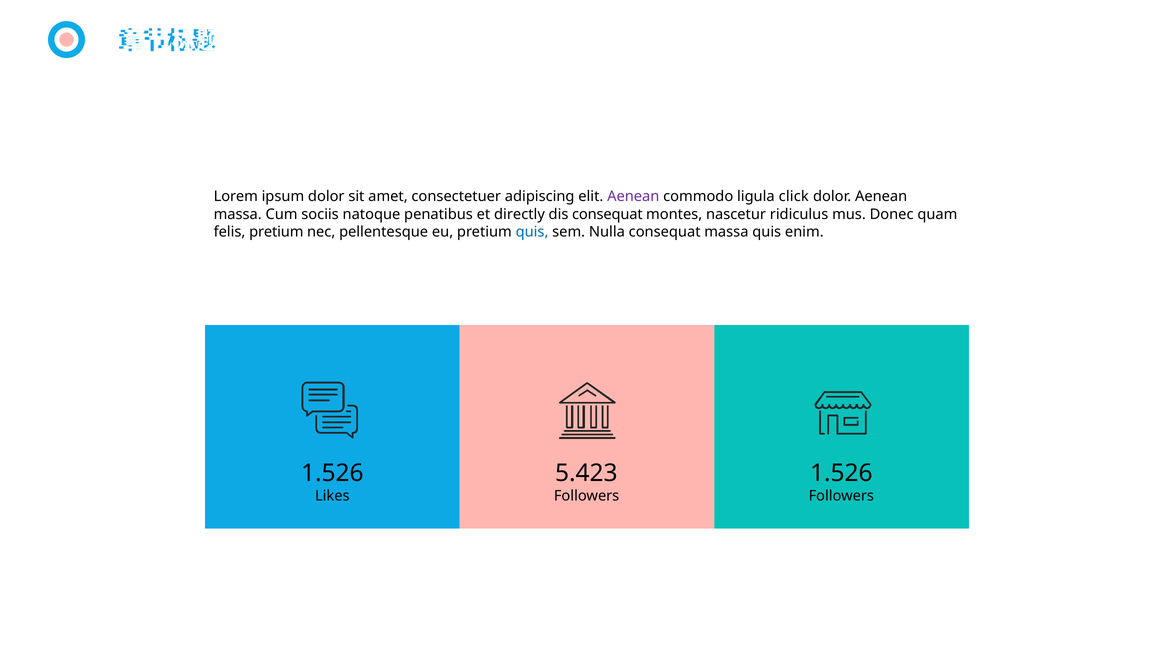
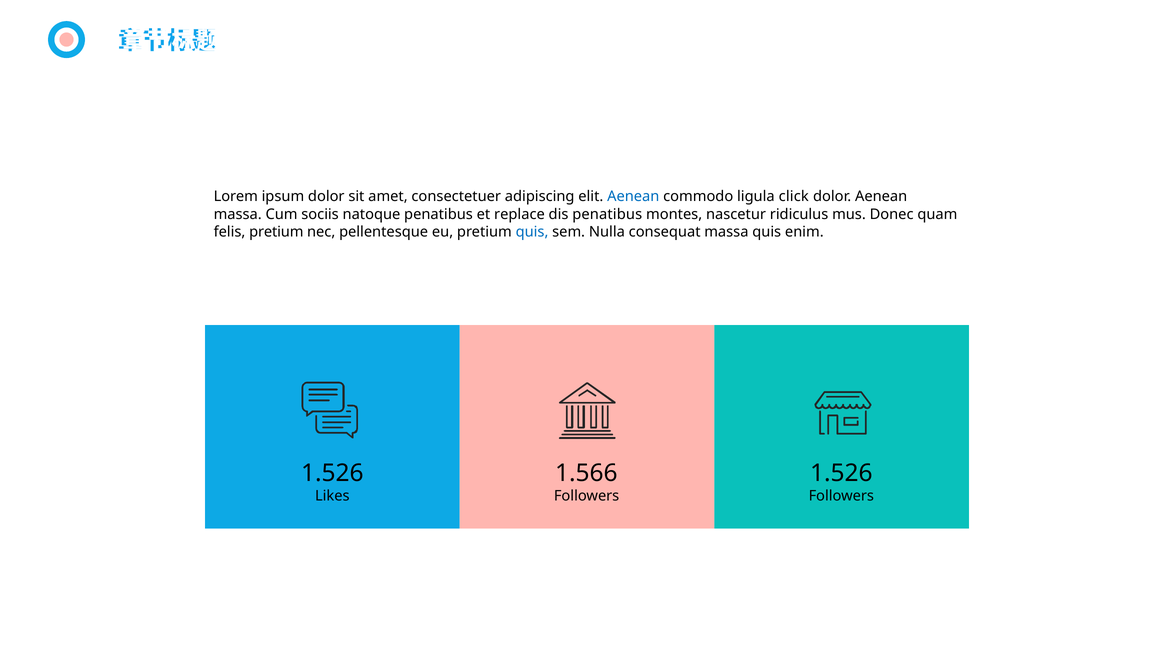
Aenean at (633, 197) colour: purple -> blue
directly: directly -> replace
dis consequat: consequat -> penatibus
5.423: 5.423 -> 1.566
